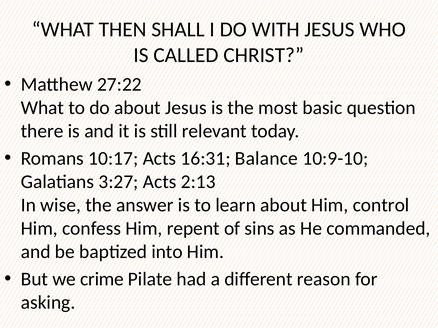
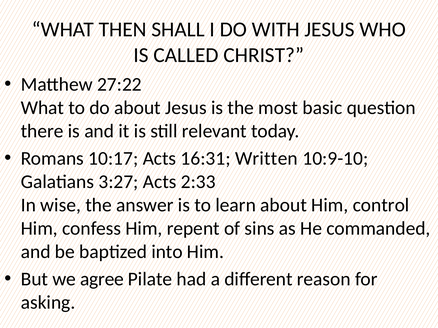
Balance: Balance -> Written
2:13: 2:13 -> 2:33
crime: crime -> agree
